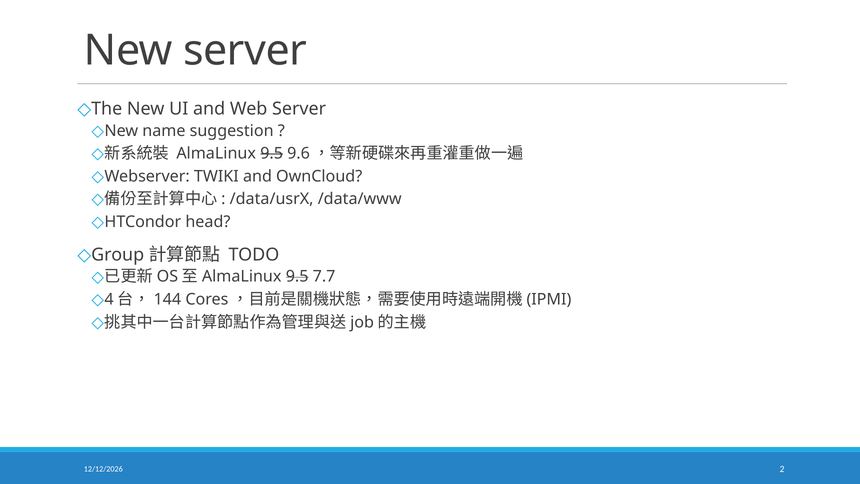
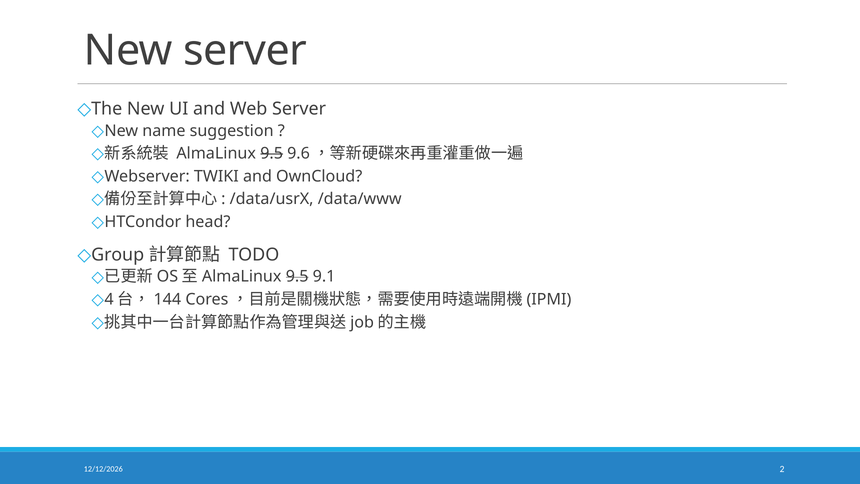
7.7: 7.7 -> 9.1
